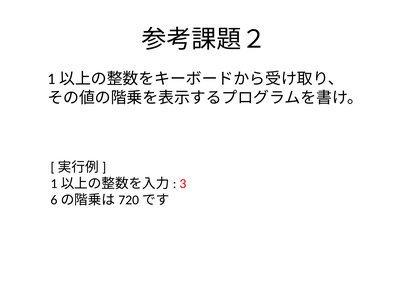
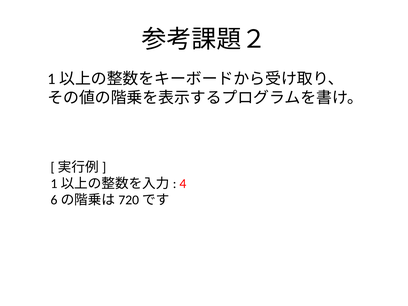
3: 3 -> 4
